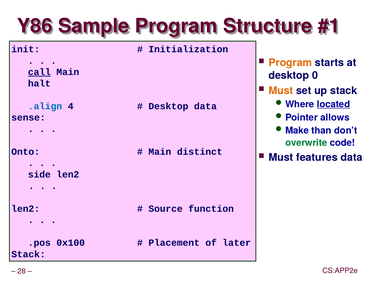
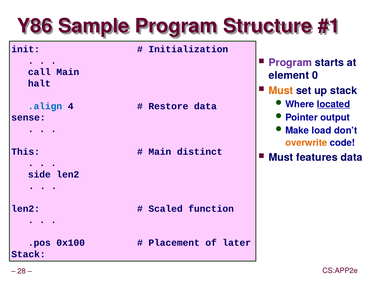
Program at (290, 63) colour: orange -> purple
call underline: present -> none
desktop at (289, 75): desktop -> element
Desktop at (168, 106): Desktop -> Restore
allows: allows -> output
than: than -> load
overwrite colour: green -> orange
Onto: Onto -> This
Source: Source -> Scaled
